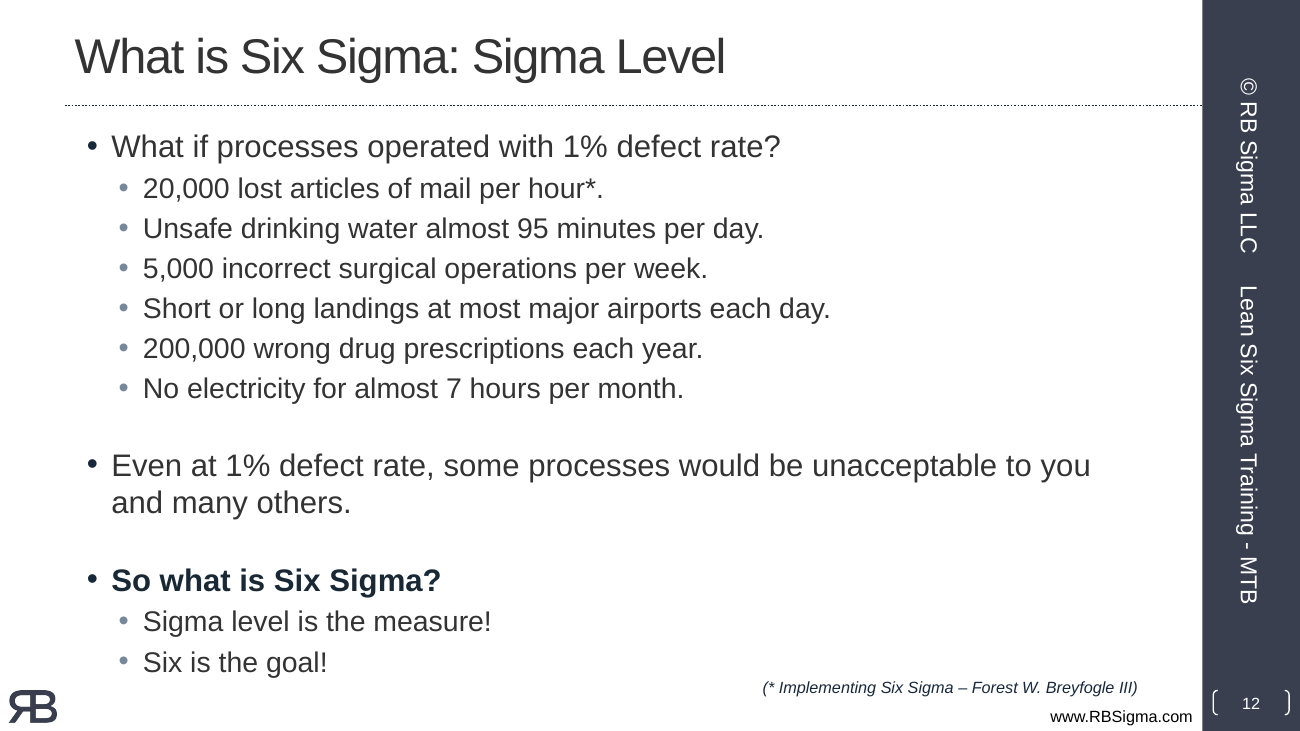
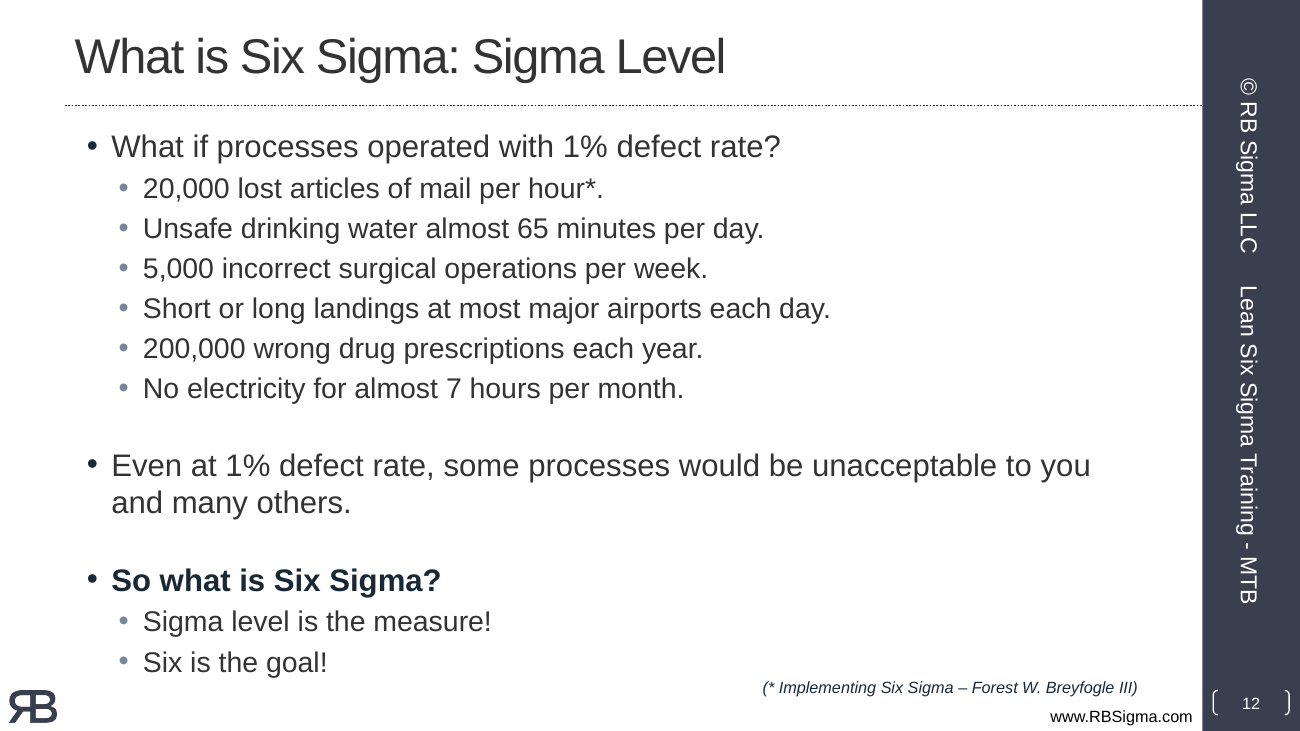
95: 95 -> 65
